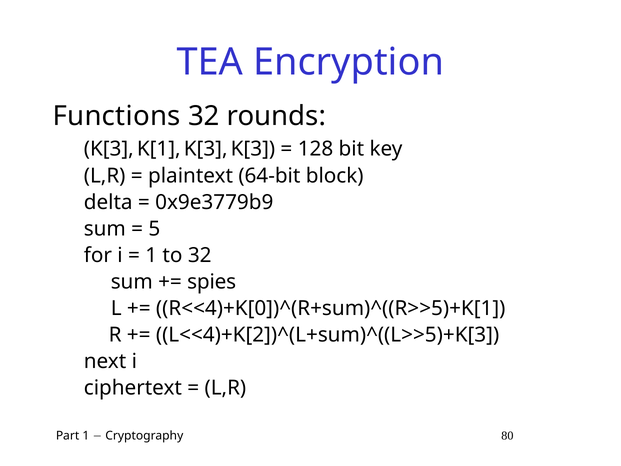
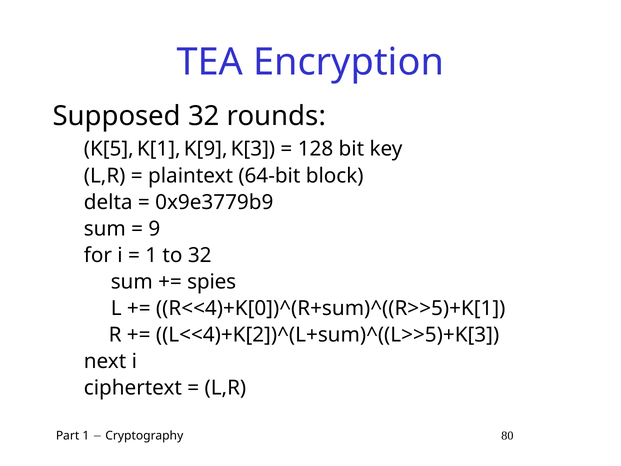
Functions: Functions -> Supposed
K[3 at (109, 149): K[3 -> K[5
K[1 K[3: K[3 -> K[9
5: 5 -> 9
